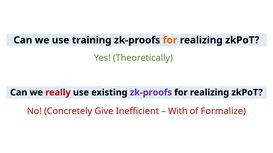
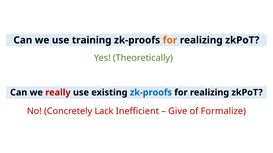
zk-proofs at (151, 93) colour: purple -> blue
Give: Give -> Lack
With: With -> Give
